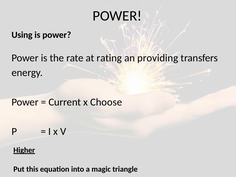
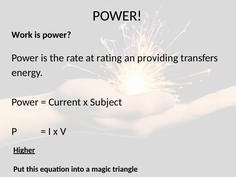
Using: Using -> Work
Choose: Choose -> Subject
